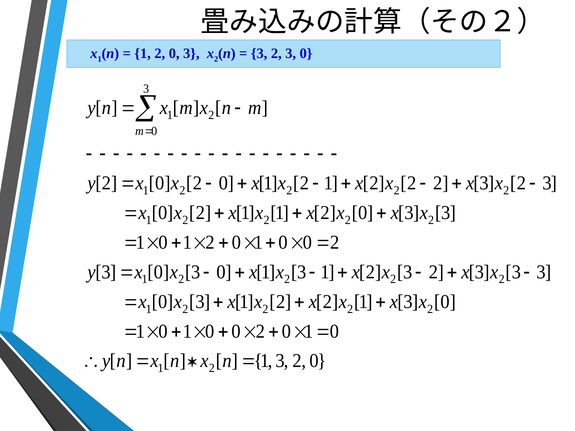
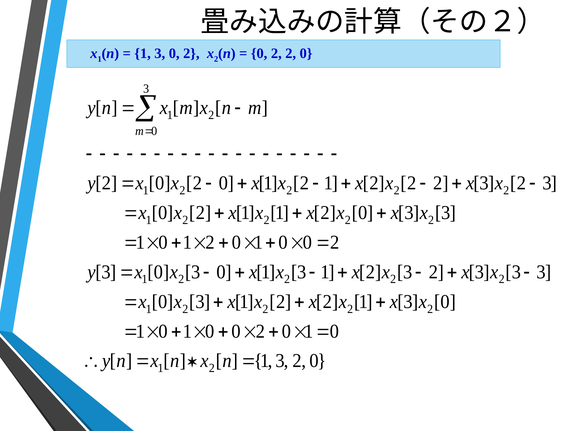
2 at (160, 54): 2 -> 3
3 at (191, 54): 3 -> 2
3 at (259, 54): 3 -> 0
3 at (291, 54): 3 -> 2
